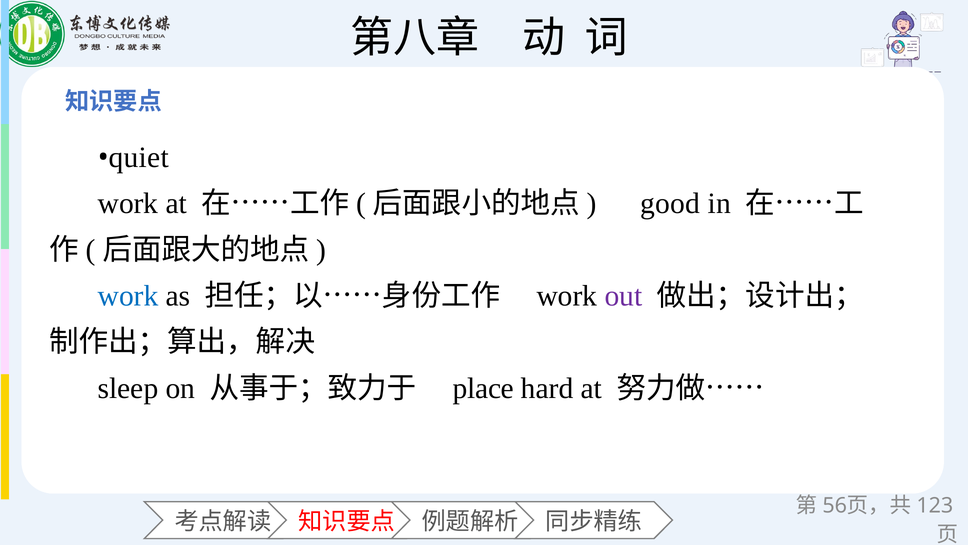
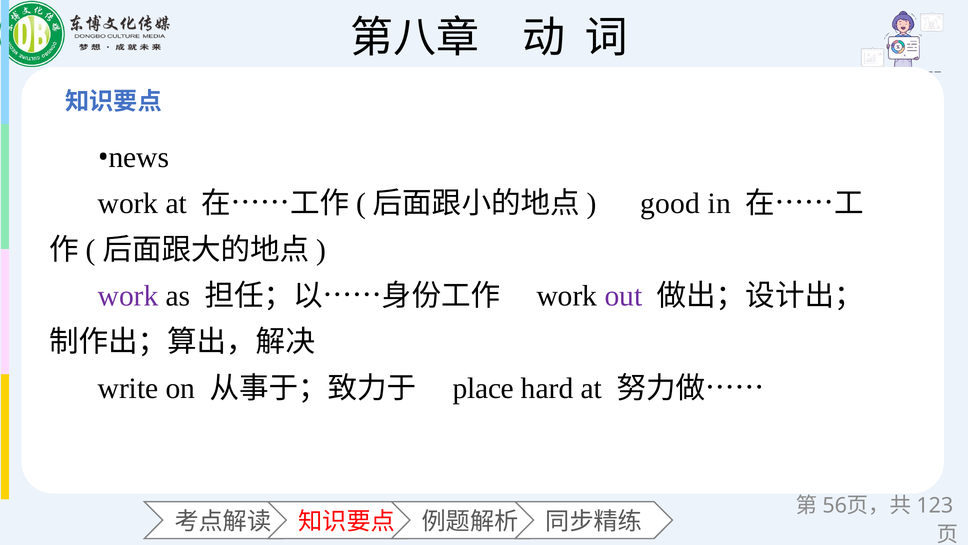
quiet: quiet -> news
work at (128, 296) colour: blue -> purple
sleep: sleep -> write
